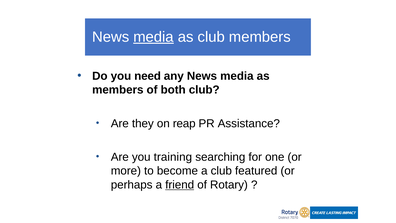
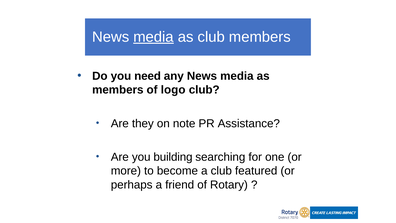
both: both -> logo
reap: reap -> note
training: training -> building
friend underline: present -> none
